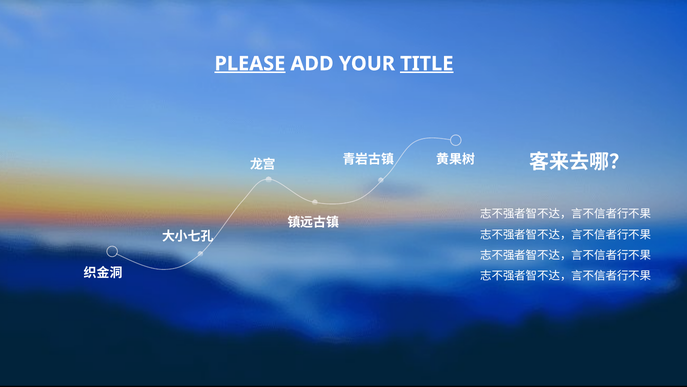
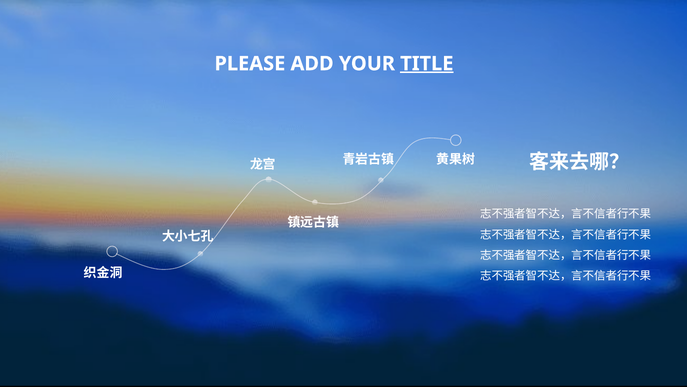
PLEASE underline: present -> none
